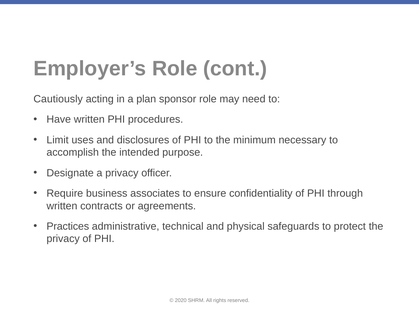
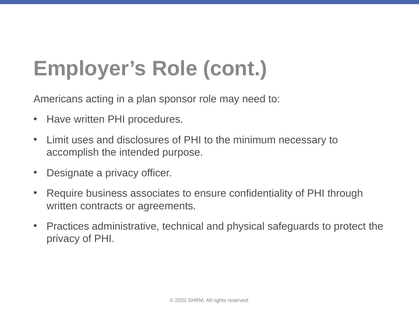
Cautiously: Cautiously -> Americans
